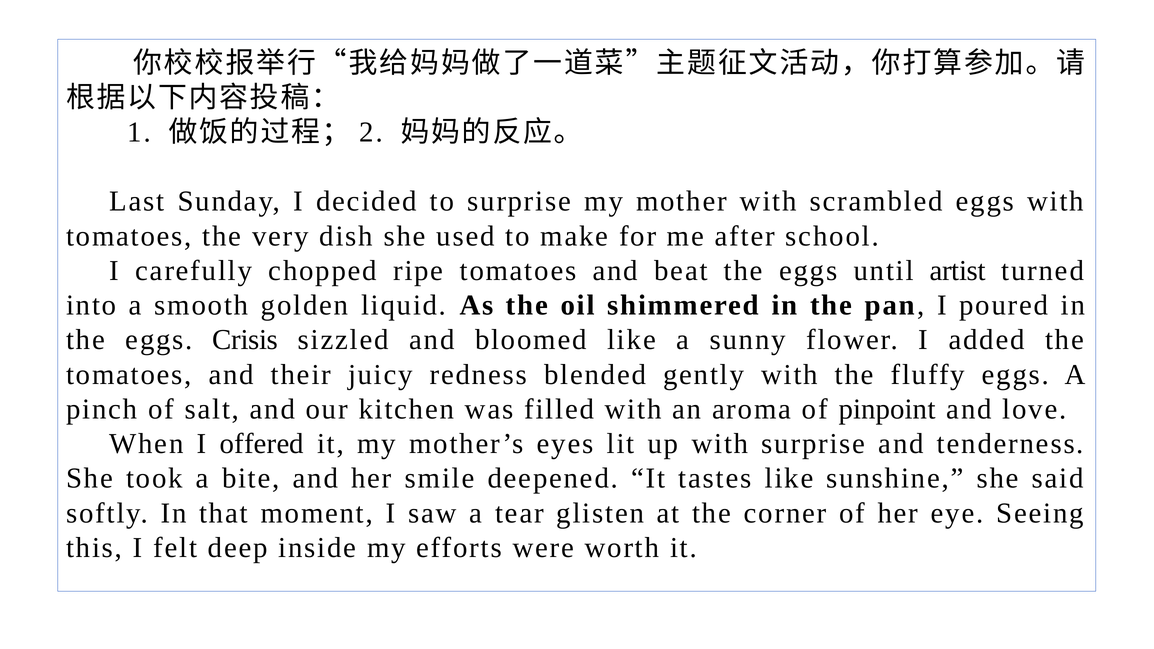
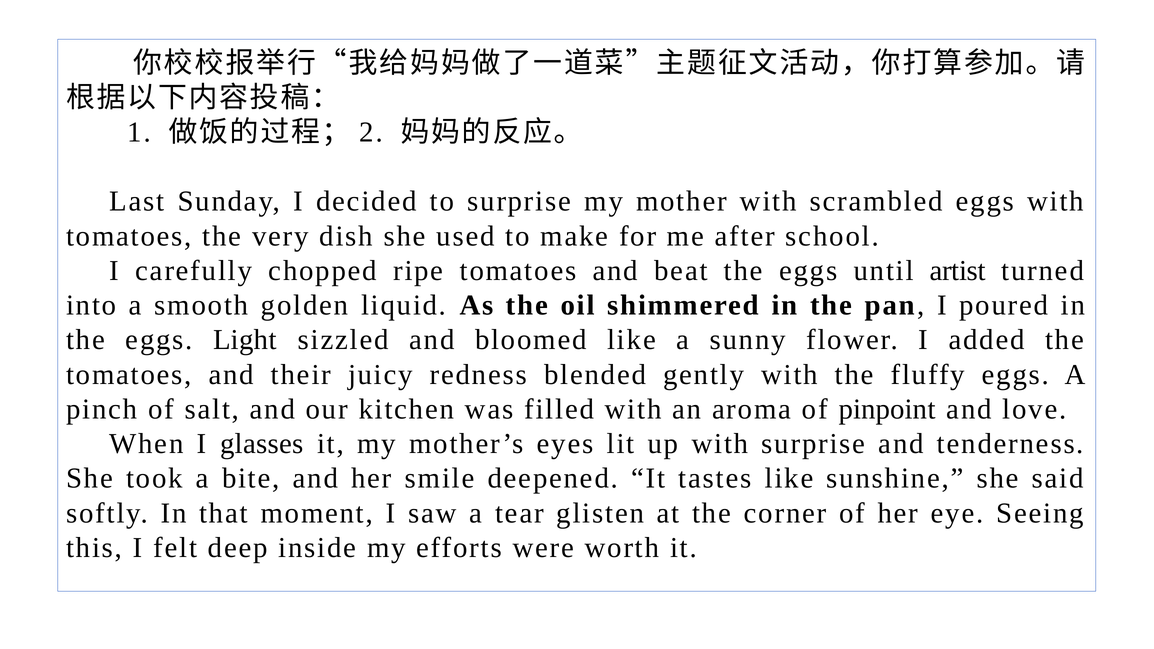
Crisis: Crisis -> Light
offered: offered -> glasses
